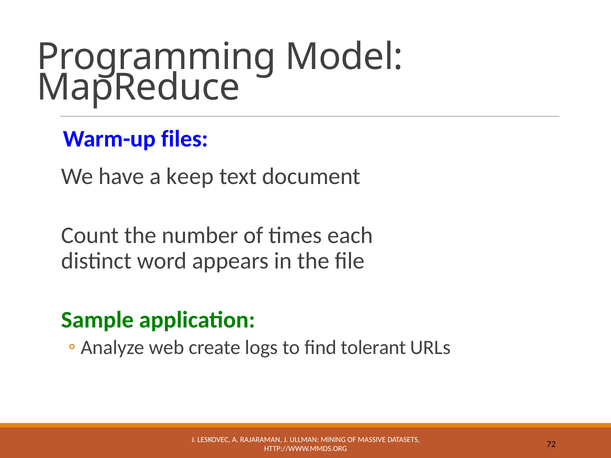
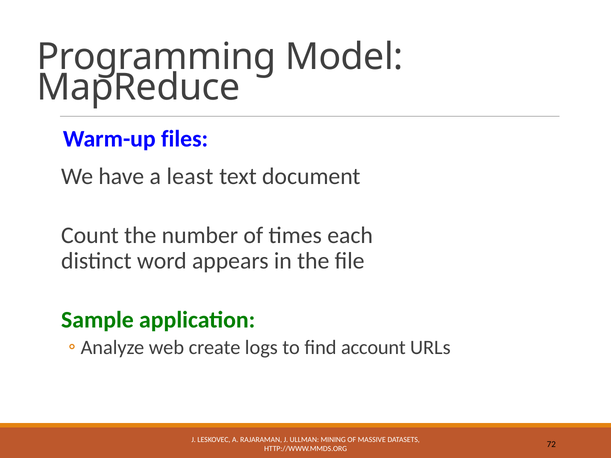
keep: keep -> least
tolerant: tolerant -> account
